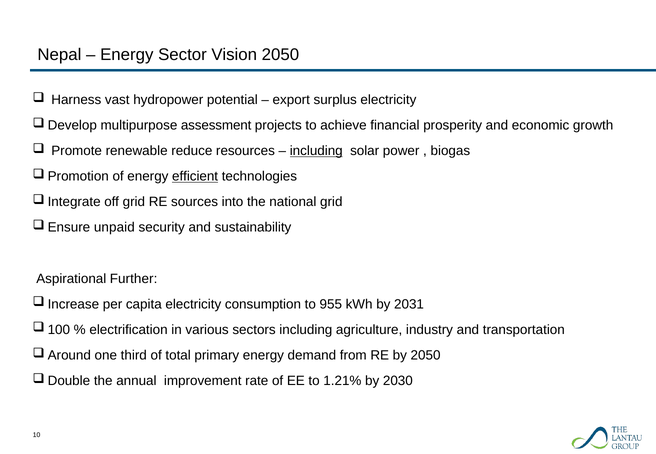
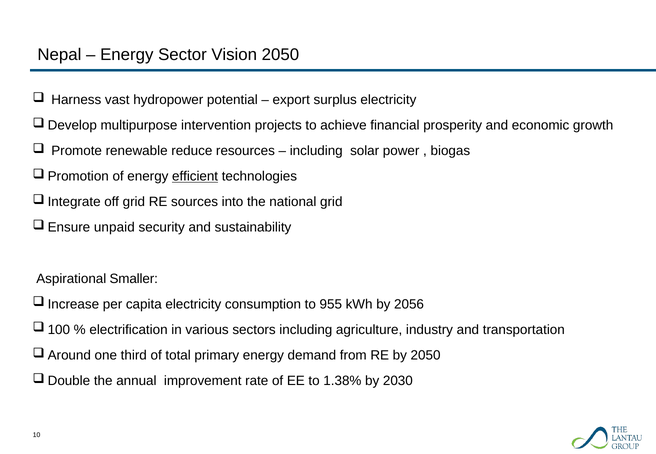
assessment: assessment -> intervention
including at (316, 151) underline: present -> none
Further: Further -> Smaller
2031: 2031 -> 2056
1.21%: 1.21% -> 1.38%
